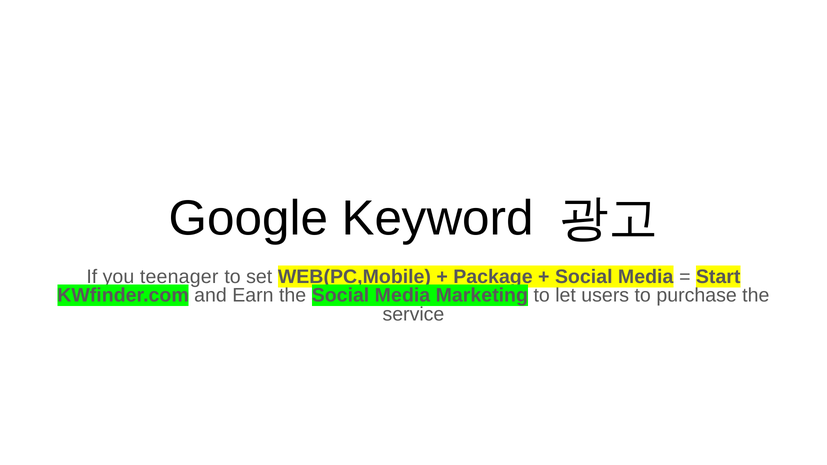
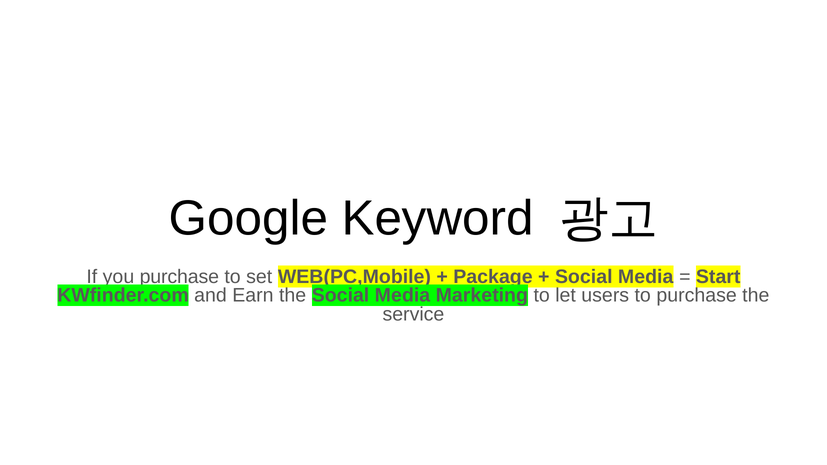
teenager at (179, 277): teenager -> purchase
